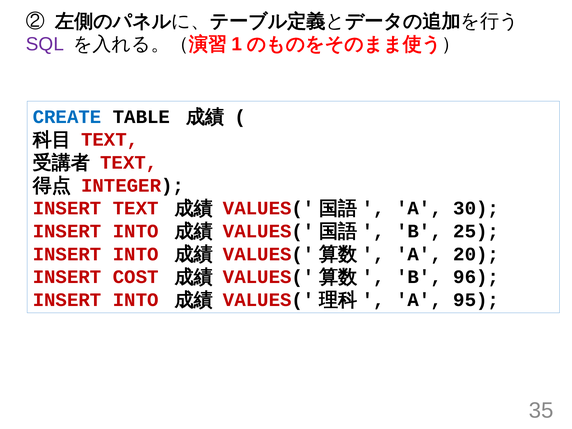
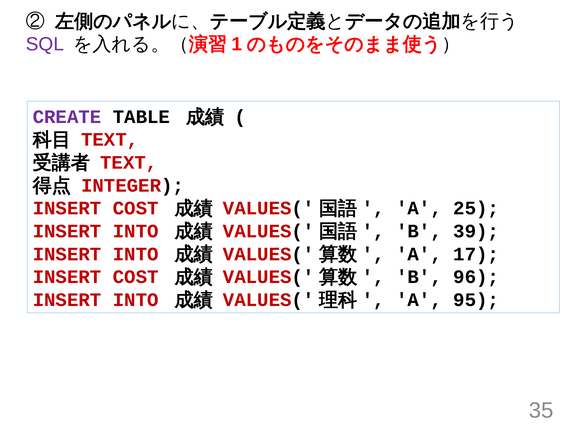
CREATE colour: blue -> purple
TEXT at (136, 208): TEXT -> COST
30: 30 -> 25
25: 25 -> 39
20: 20 -> 17
